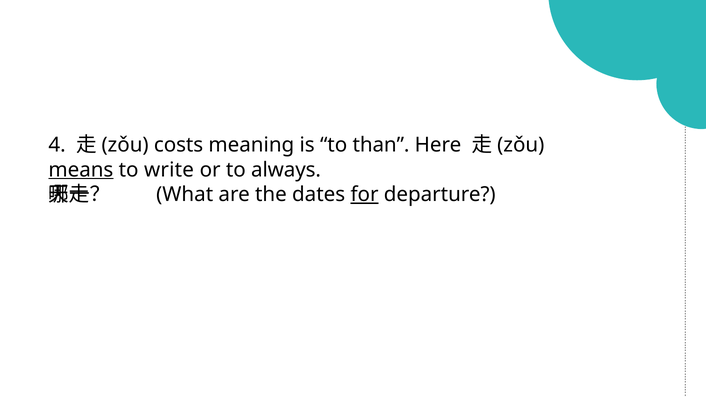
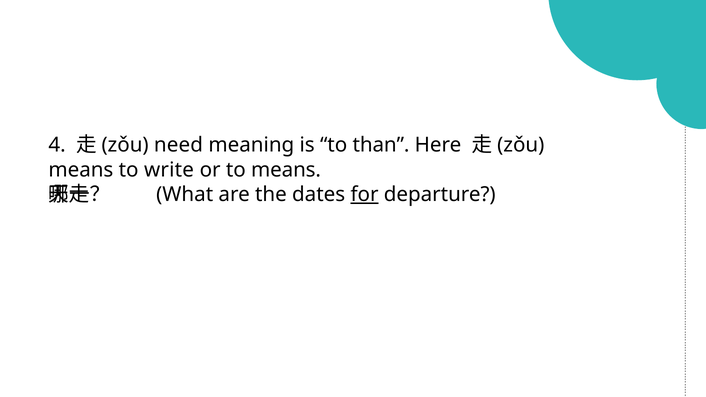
costs: costs -> need
means at (81, 170) underline: present -> none
to always: always -> means
